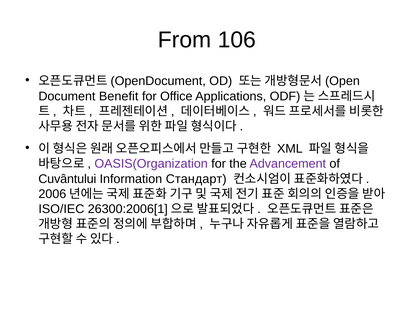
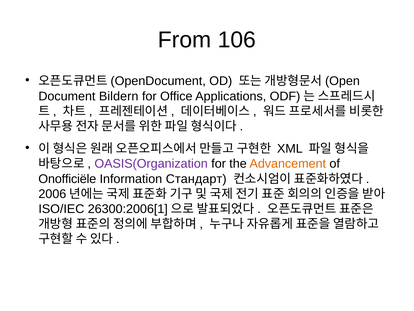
Benefit: Benefit -> Bildern
Advancement colour: purple -> orange
Cuvântului: Cuvântului -> Onofficiële
